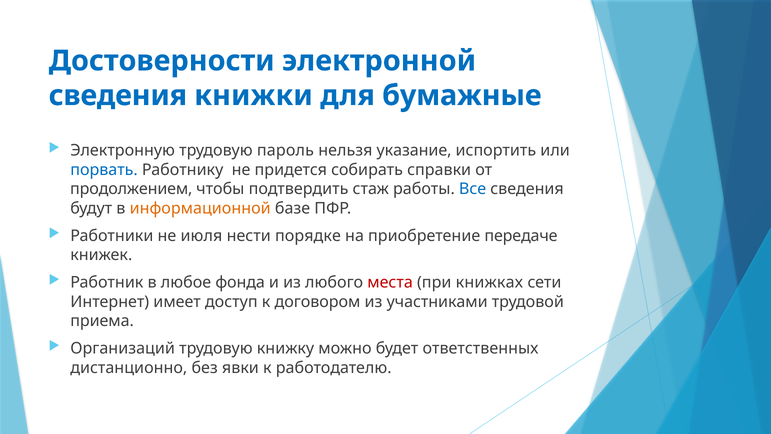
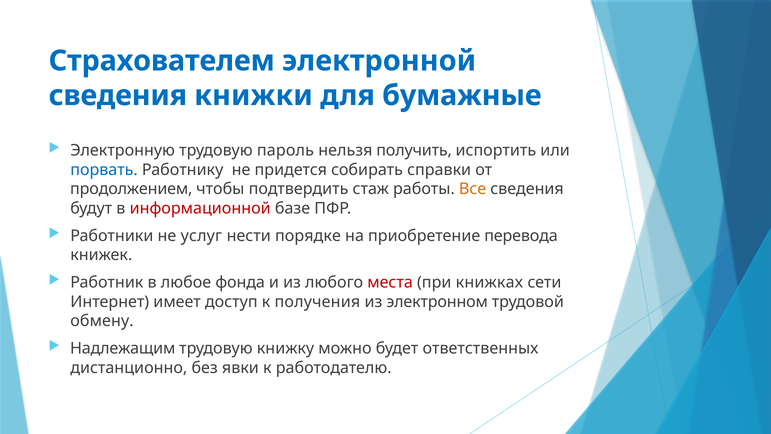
Достоверности: Достоверности -> Страхователем
указание: указание -> получить
Все colour: blue -> orange
информационной colour: orange -> red
июля: июля -> услуг
передаче: передаче -> перевода
договором: договором -> получения
участниками: участниками -> электронном
приема: приема -> обмену
Организаций: Организаций -> Надлежащим
